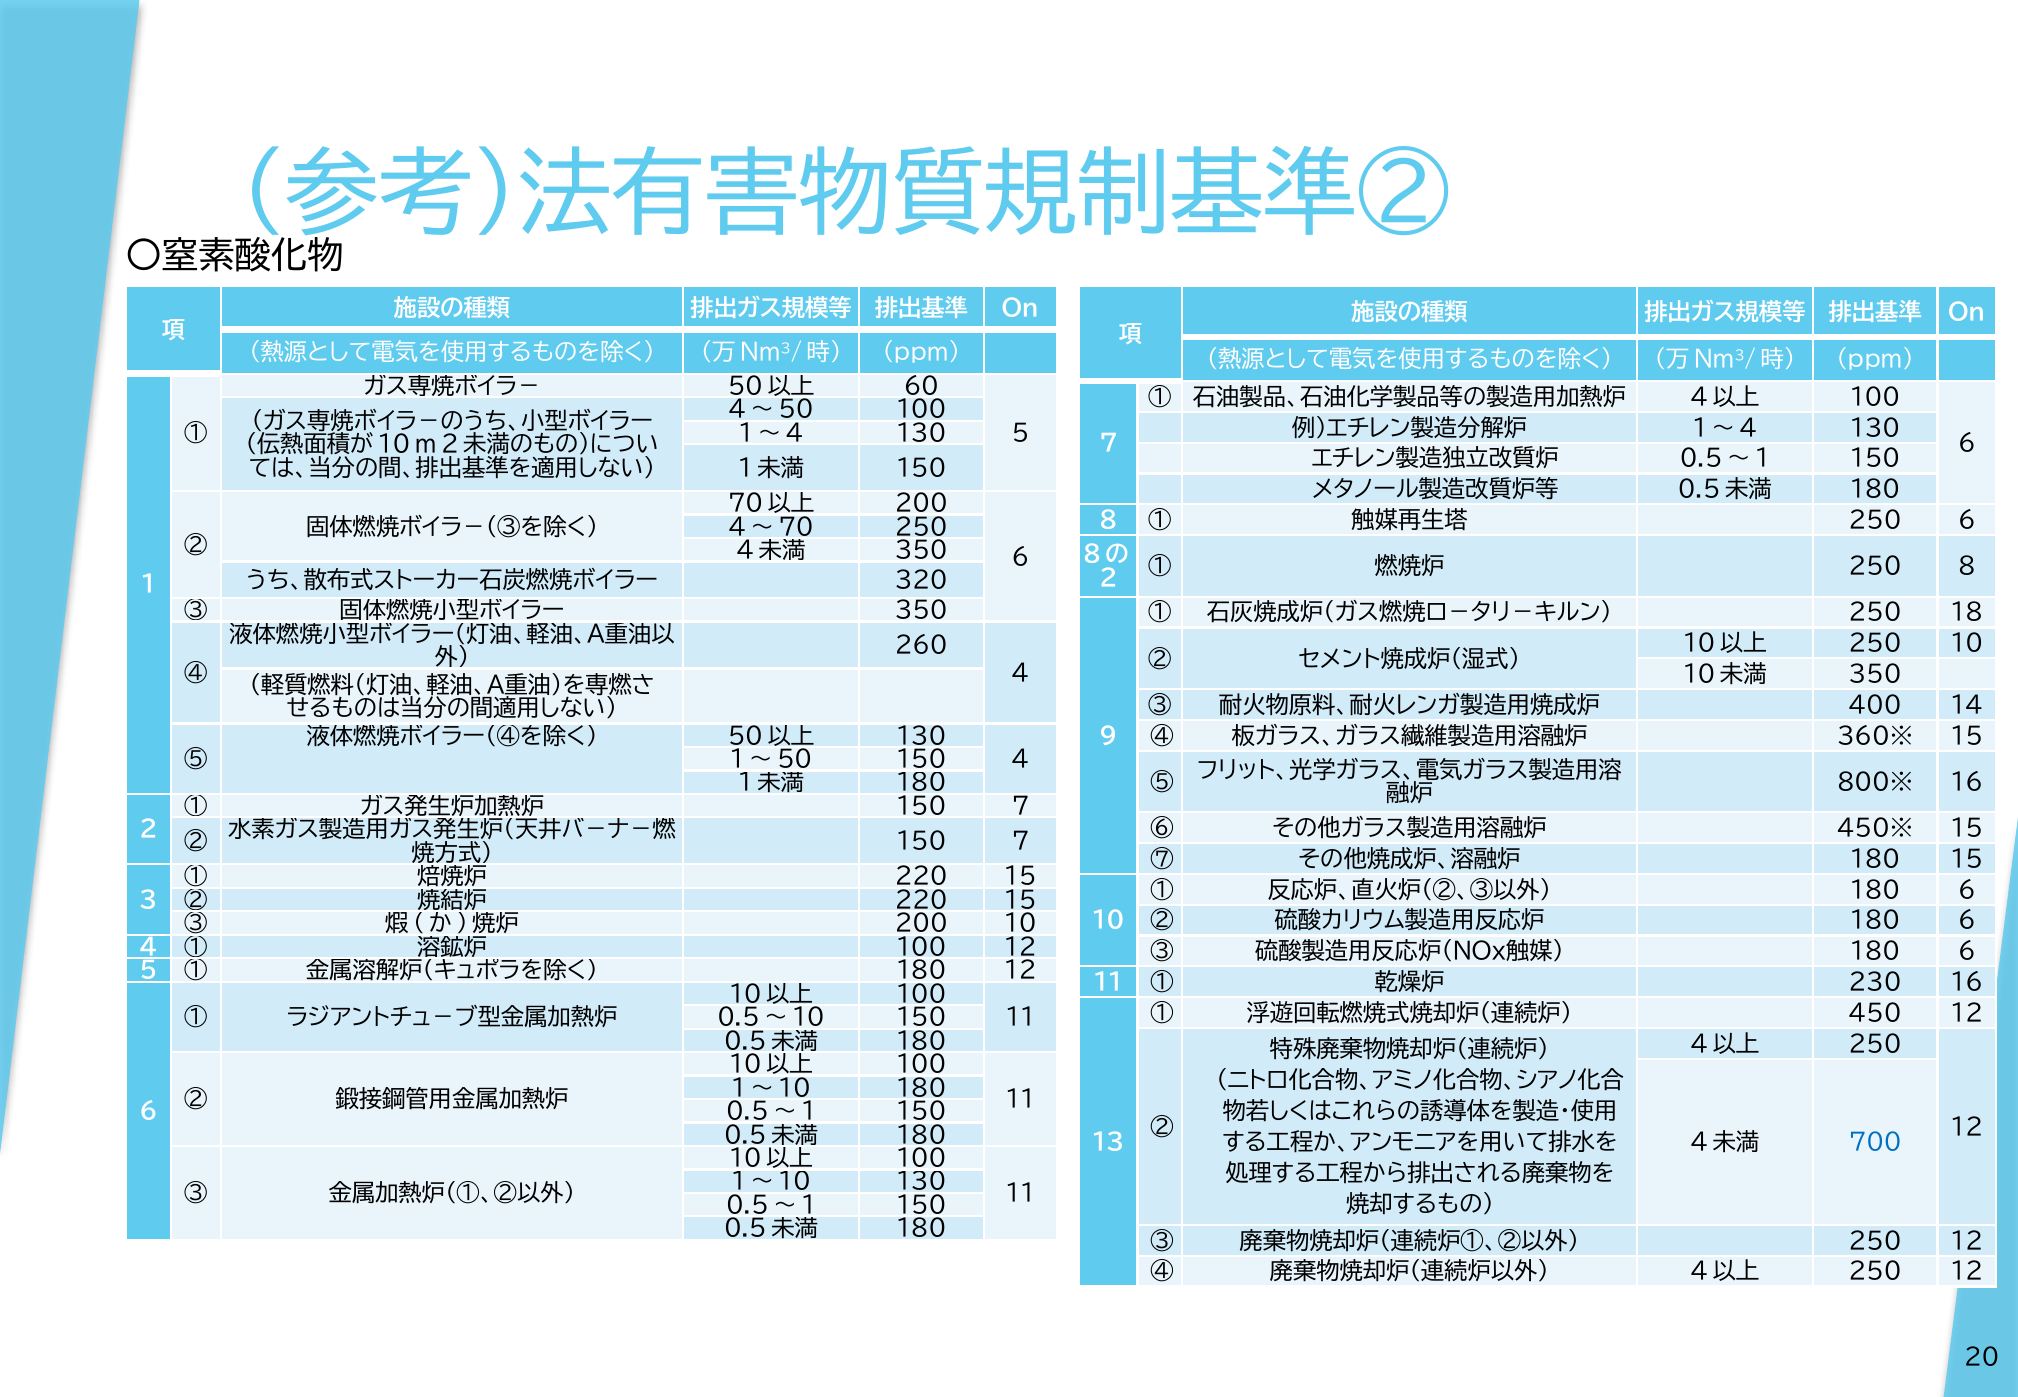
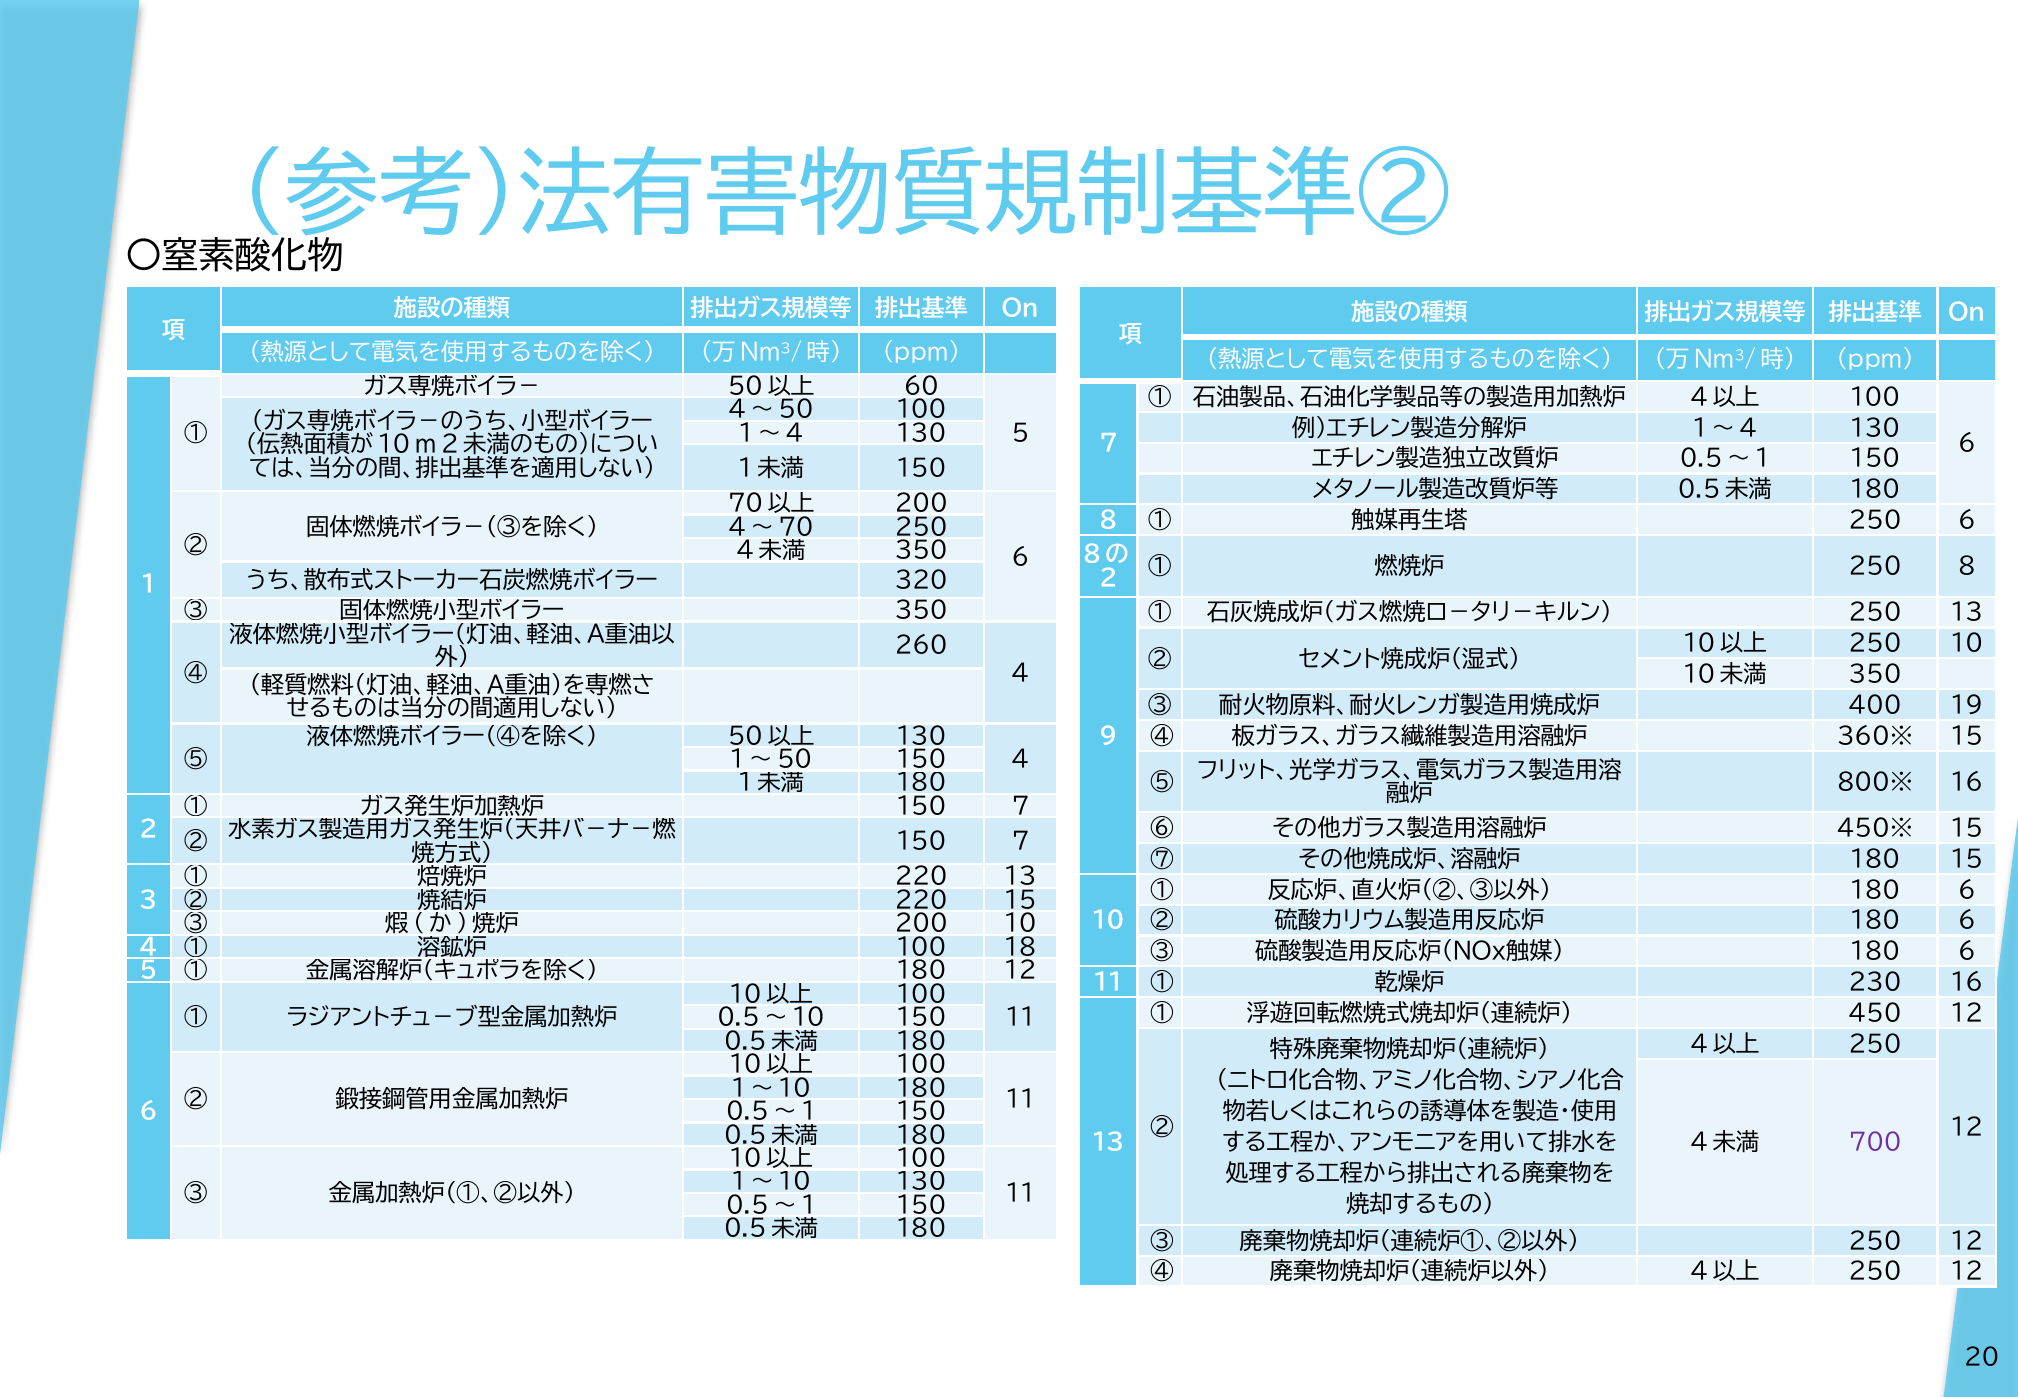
250 18: 18 -> 13
14: 14 -> 19
15 at (1020, 877): 15 -> 13
100 12: 12 -> 18
700 colour: blue -> purple
